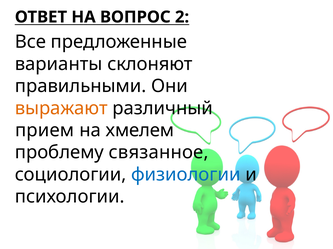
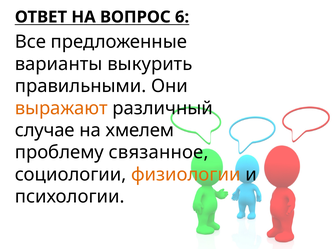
2: 2 -> 6
склоняют: склоняют -> выкурить
прием: прием -> случае
физиологии colour: blue -> orange
